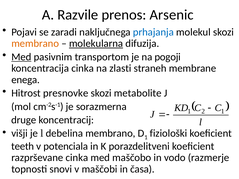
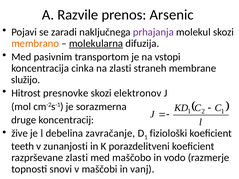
prhajanja colour: blue -> purple
Med at (21, 57) underline: present -> none
pogoji: pogoji -> vstopi
enega: enega -> služijo
metabolite: metabolite -> elektronov
višji: višji -> žive
debelina membrano: membrano -> zavračanje
potenciala: potenciala -> zunanjosti
razprševane cinka: cinka -> zlasti
časa: časa -> vanj
